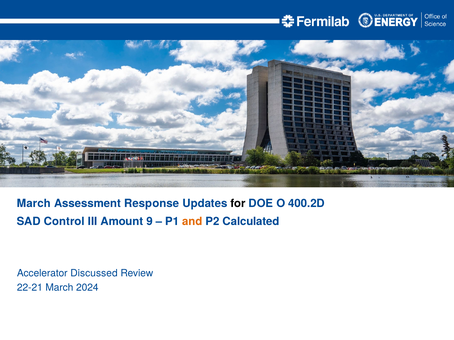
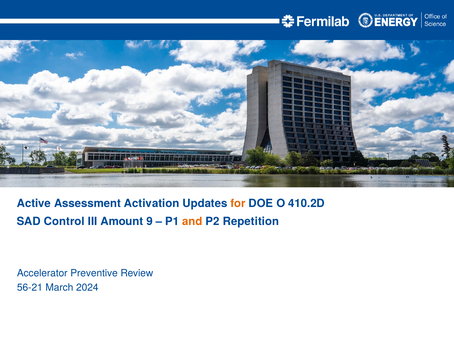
March at (34, 204): March -> Active
Response: Response -> Activation
for colour: black -> orange
400.2D: 400.2D -> 410.2D
Calculated: Calculated -> Repetition
Discussed: Discussed -> Preventive
22-21: 22-21 -> 56-21
